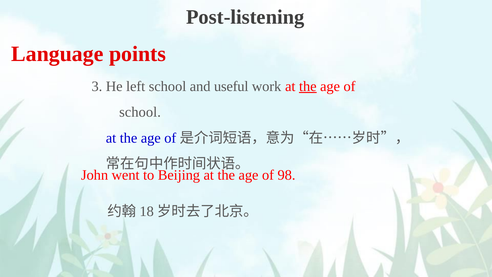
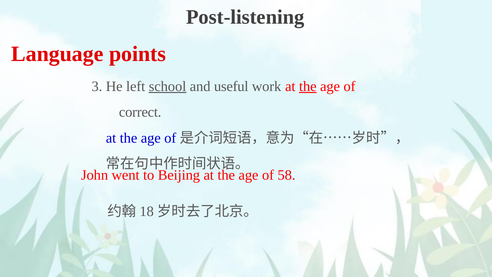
school at (168, 86) underline: none -> present
school at (140, 112): school -> correct
98: 98 -> 58
